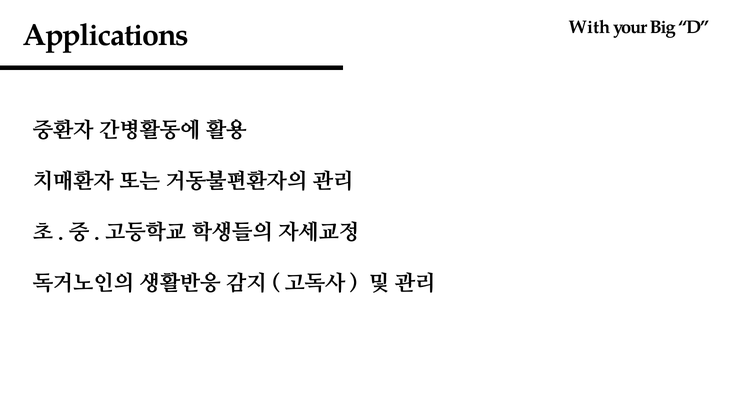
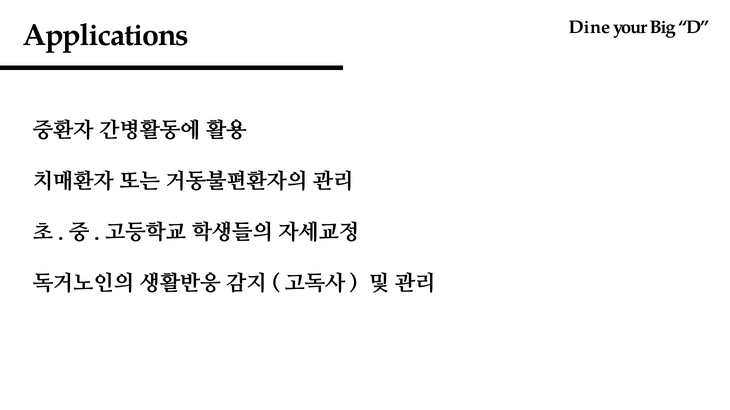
With: With -> Dine
